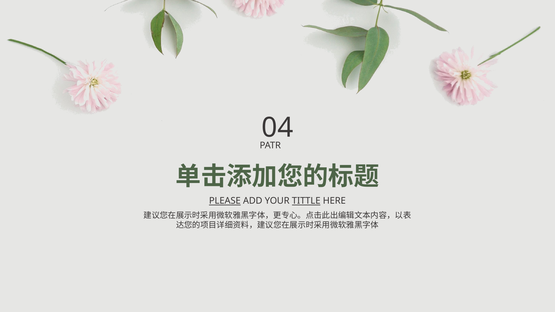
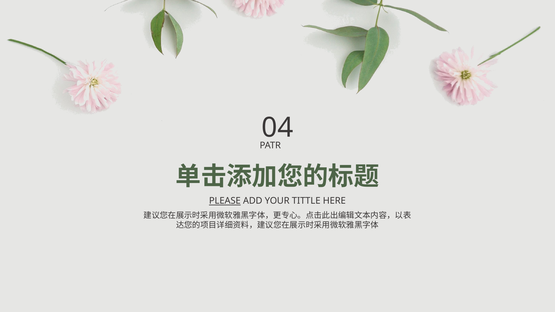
TITTLE underline: present -> none
